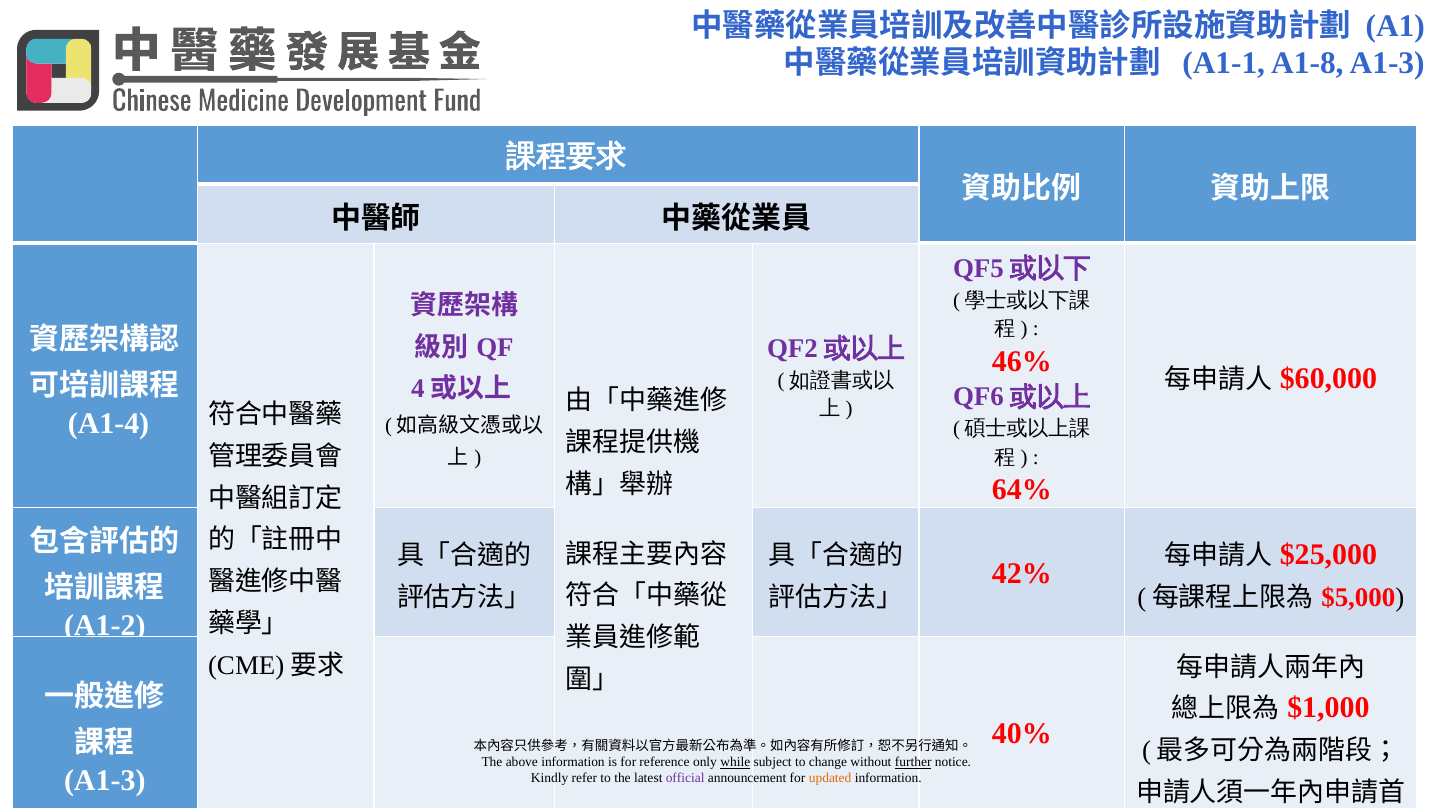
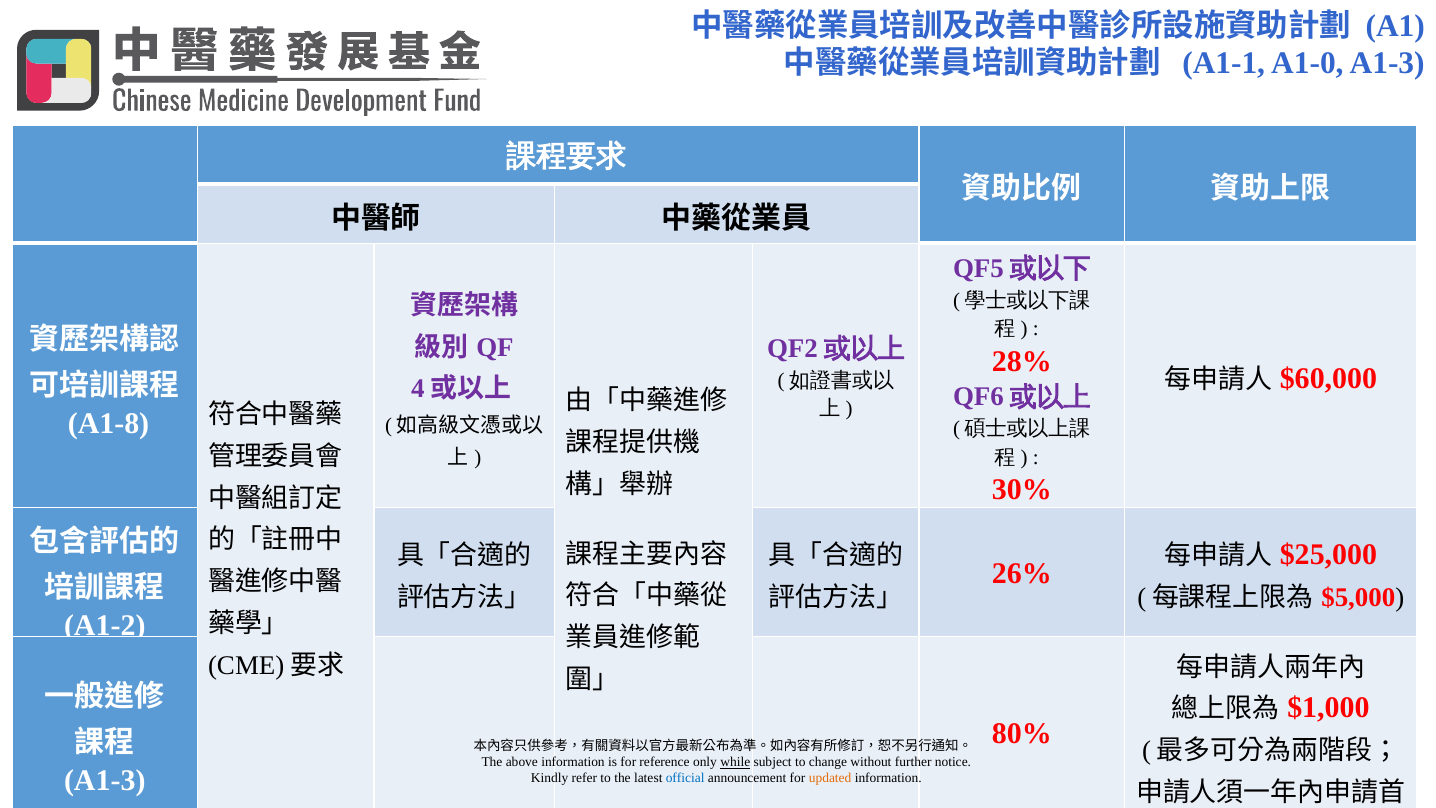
A1-8: A1-8 -> A1-0
46%: 46% -> 28%
A1-4: A1-4 -> A1-8
64%: 64% -> 30%
42%: 42% -> 26%
40%: 40% -> 80%
further underline: present -> none
official colour: purple -> blue
